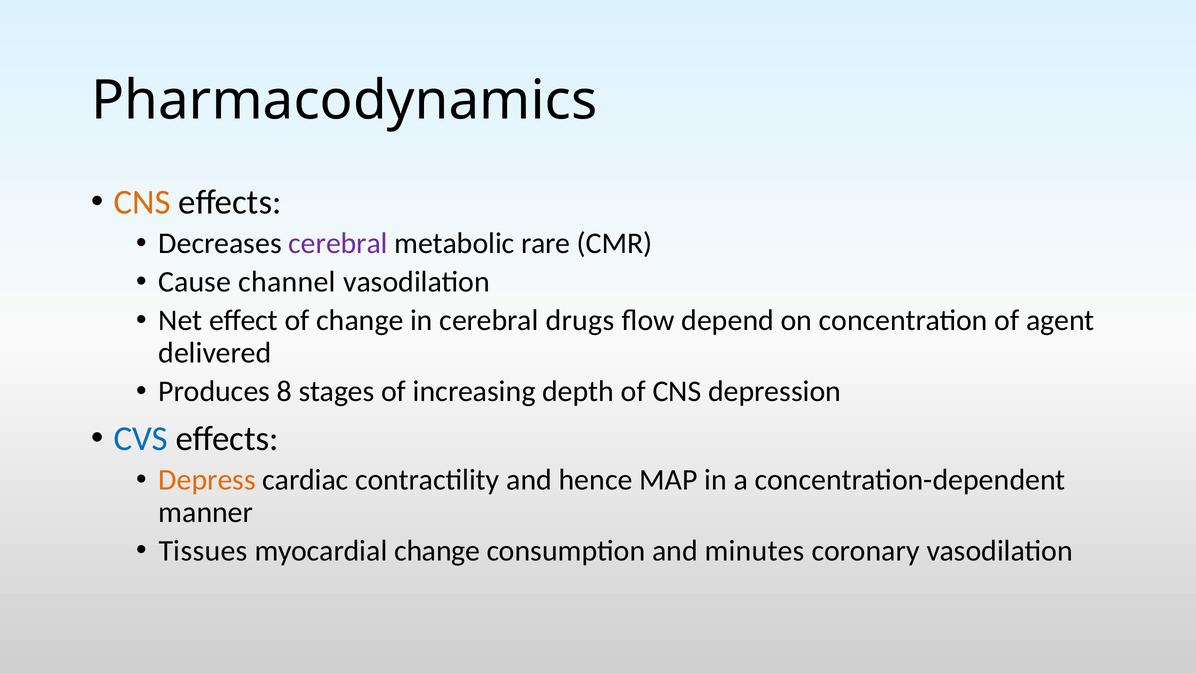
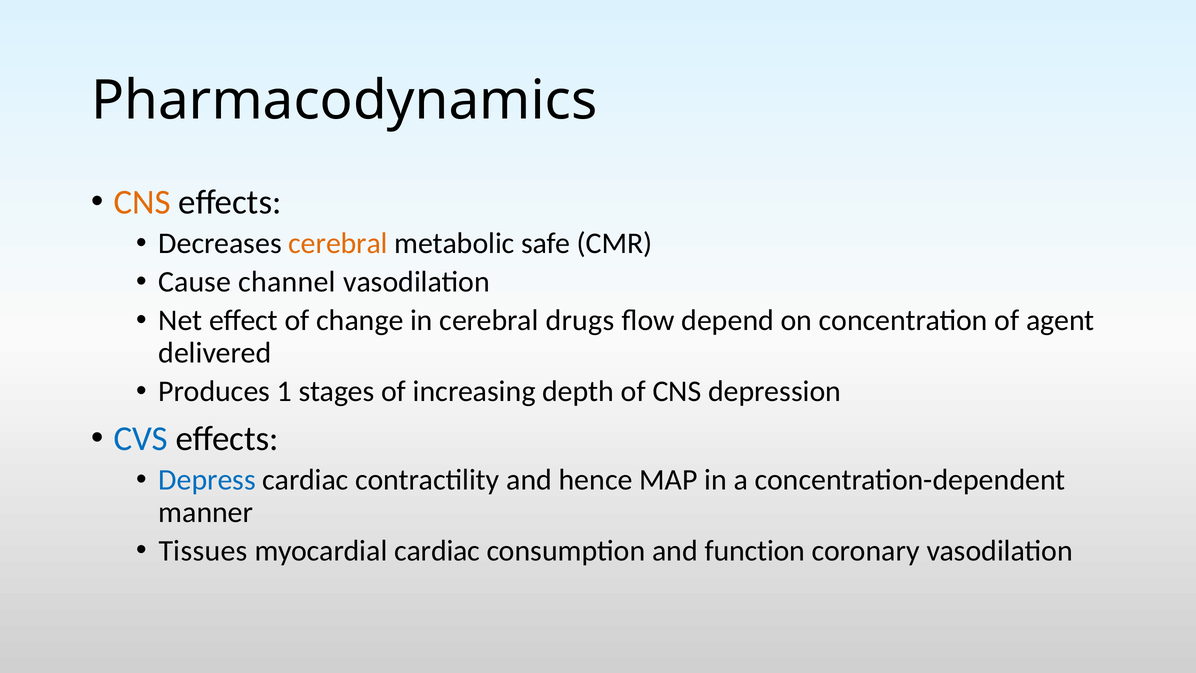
cerebral at (338, 243) colour: purple -> orange
rare: rare -> safe
8: 8 -> 1
Depress colour: orange -> blue
myocardial change: change -> cardiac
minutes: minutes -> function
